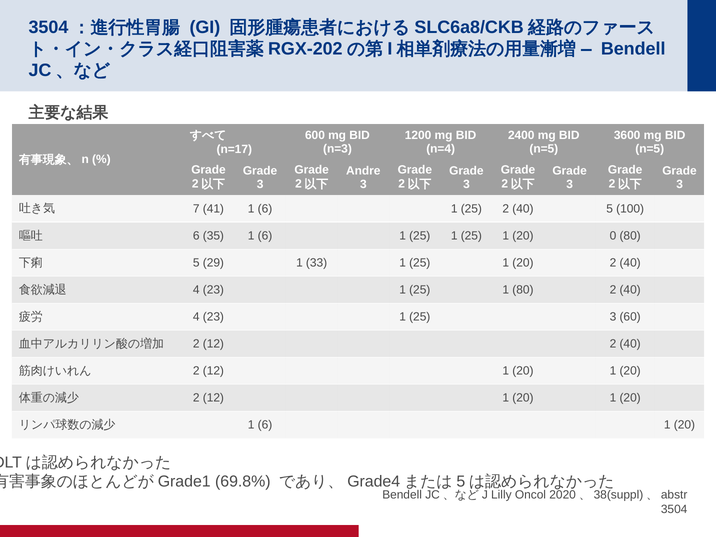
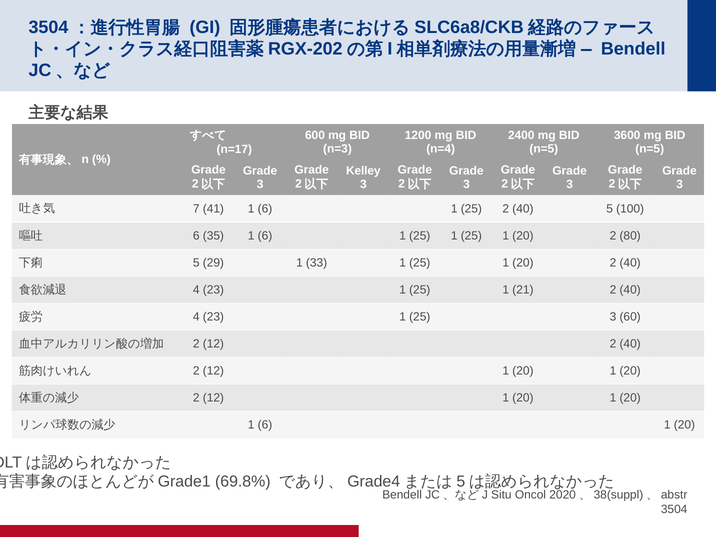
Andre: Andre -> Kelley
0 at (613, 236): 0 -> 2
1 80: 80 -> 21
Lilly: Lilly -> Situ
